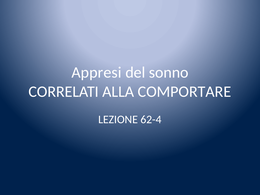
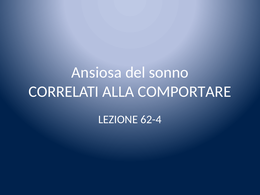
Appresi: Appresi -> Ansiosa
